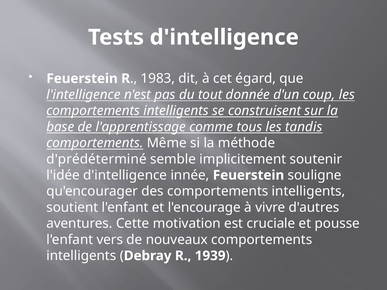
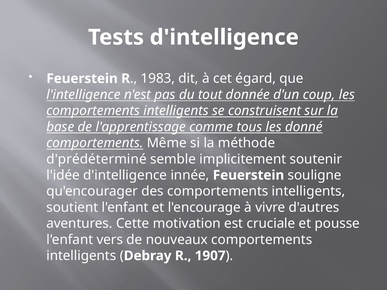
tandis: tandis -> donné
1939: 1939 -> 1907
